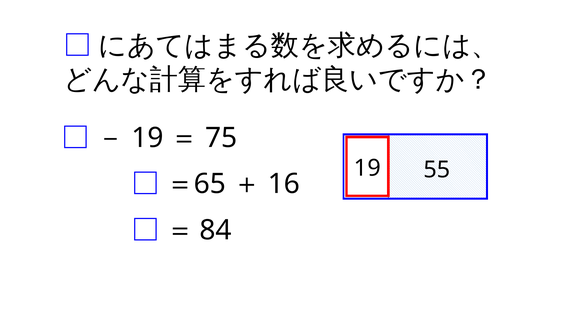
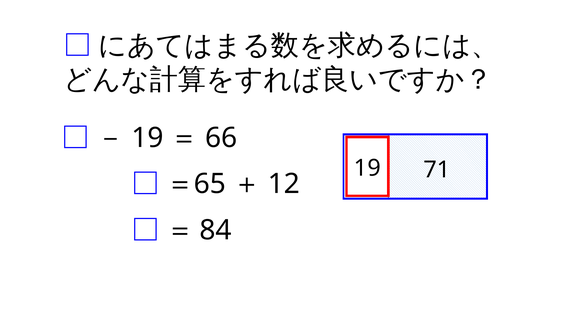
75: 75 -> 66
55: 55 -> 71
16: 16 -> 12
